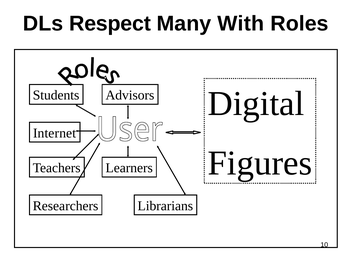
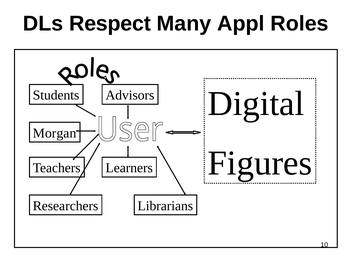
With: With -> Appl
Internet: Internet -> Morgan
